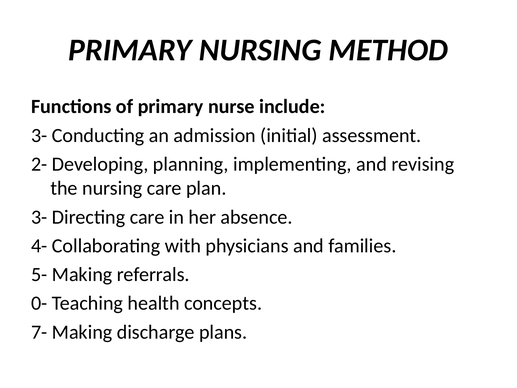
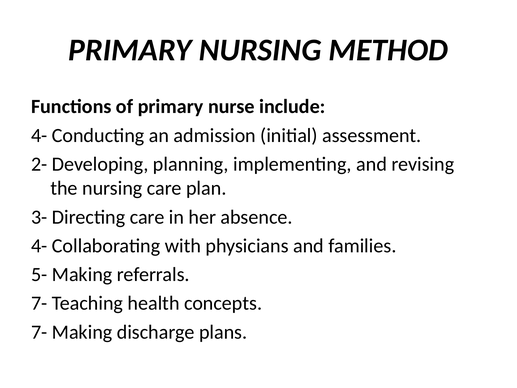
3- at (39, 135): 3- -> 4-
0- at (39, 303): 0- -> 7-
